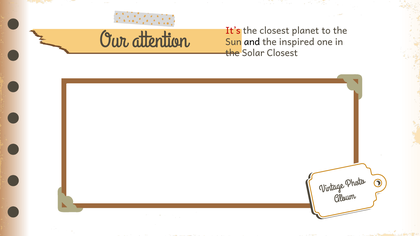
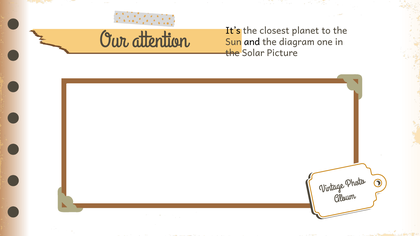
It’s colour: red -> black
inspired: inspired -> diagram
Solar Closest: Closest -> Picture
